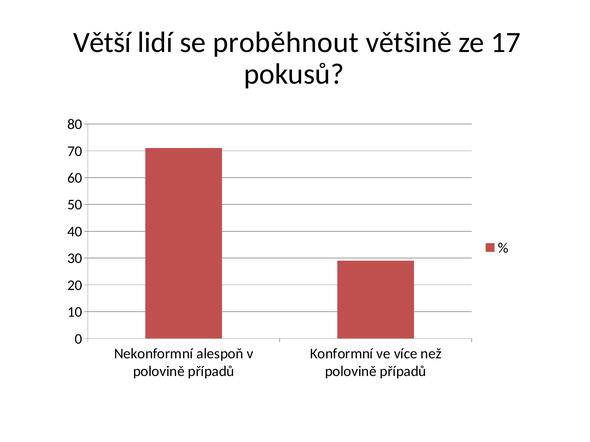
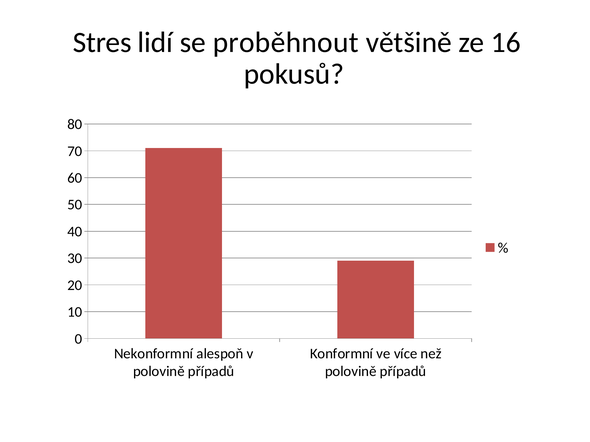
Větší: Větší -> Stres
17: 17 -> 16
